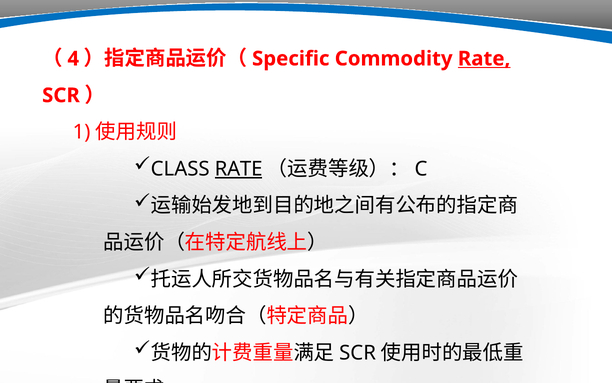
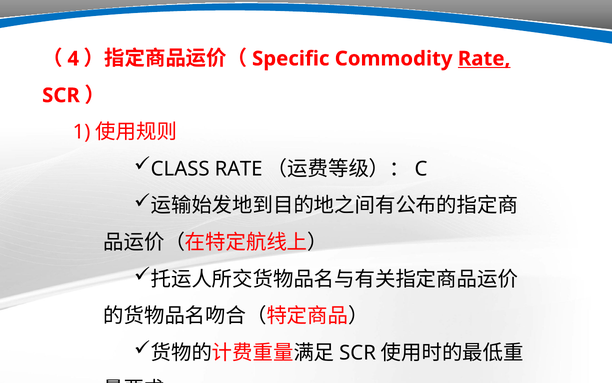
RATE at (239, 169) underline: present -> none
